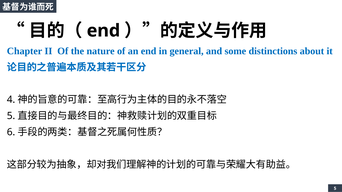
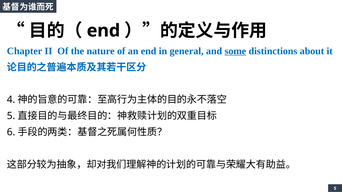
some underline: none -> present
